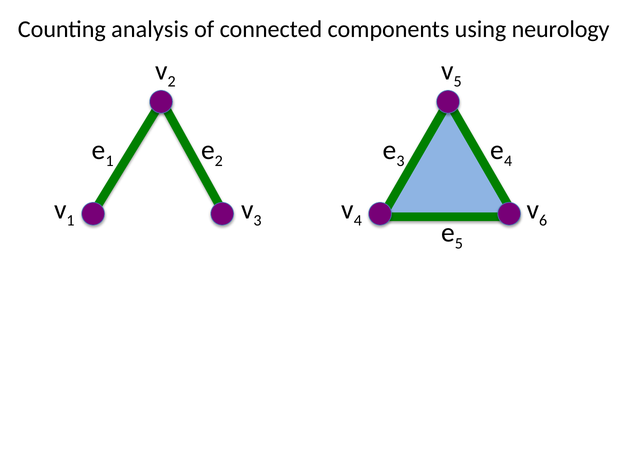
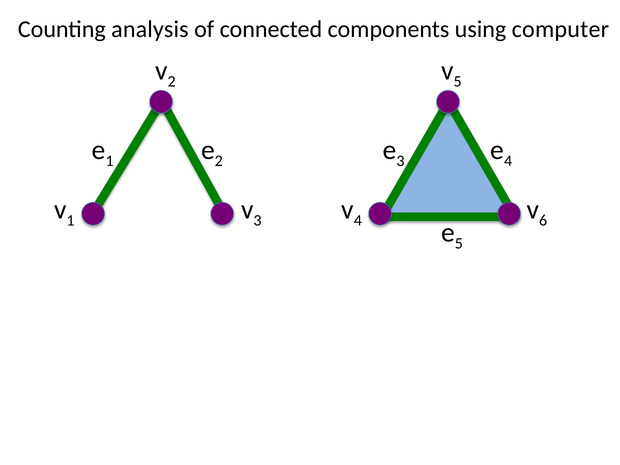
neurology: neurology -> computer
